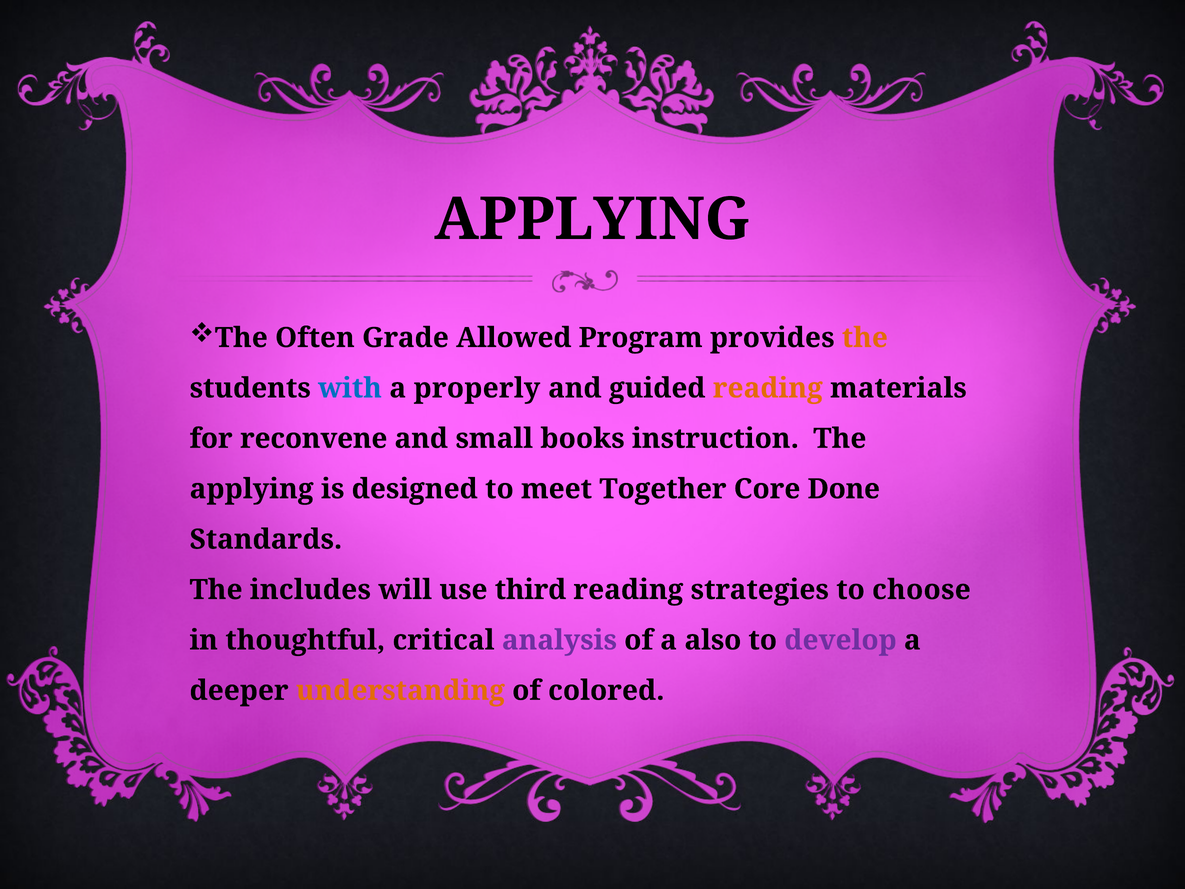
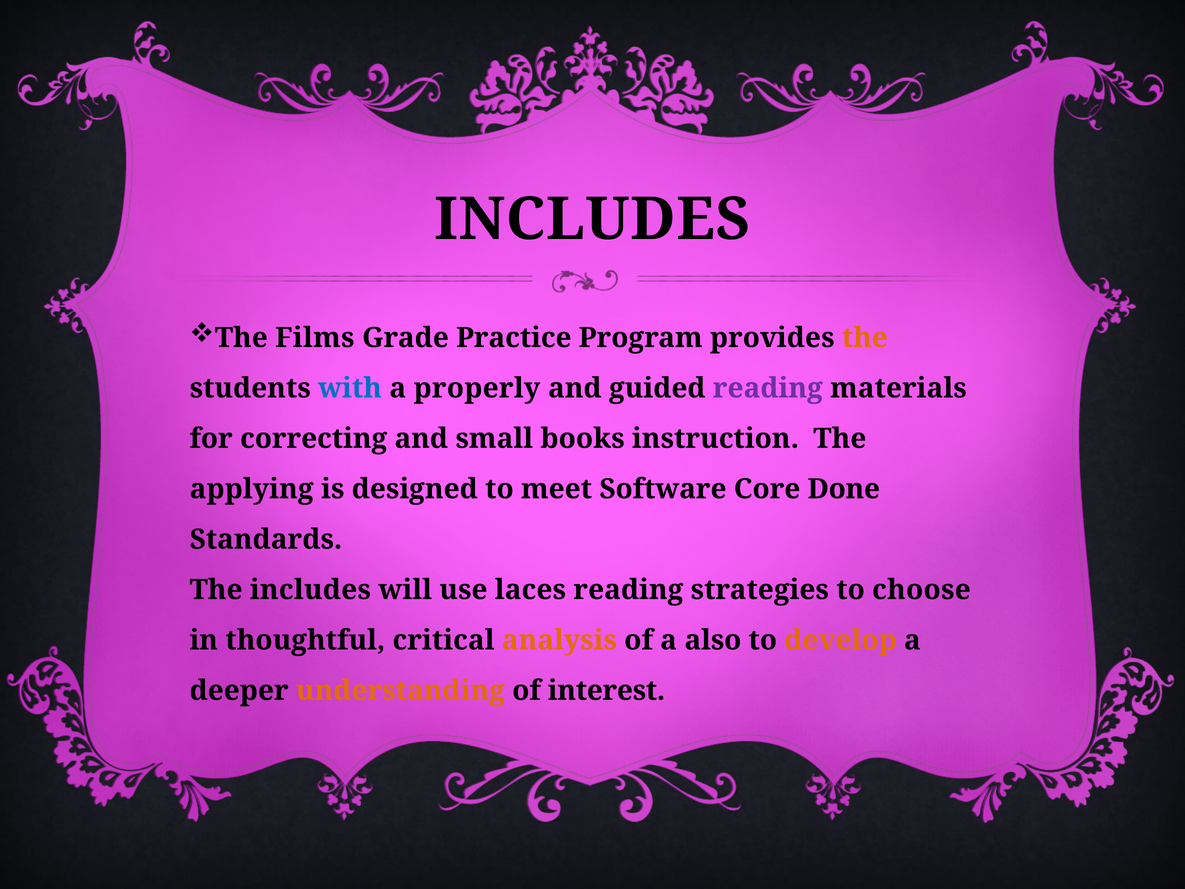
APPLYING at (592, 219): APPLYING -> INCLUDES
Often: Often -> Films
Allowed: Allowed -> Practice
reading at (768, 388) colour: orange -> purple
reconvene: reconvene -> correcting
Together: Together -> Software
third: third -> laces
analysis colour: purple -> orange
develop colour: purple -> orange
colored: colored -> interest
